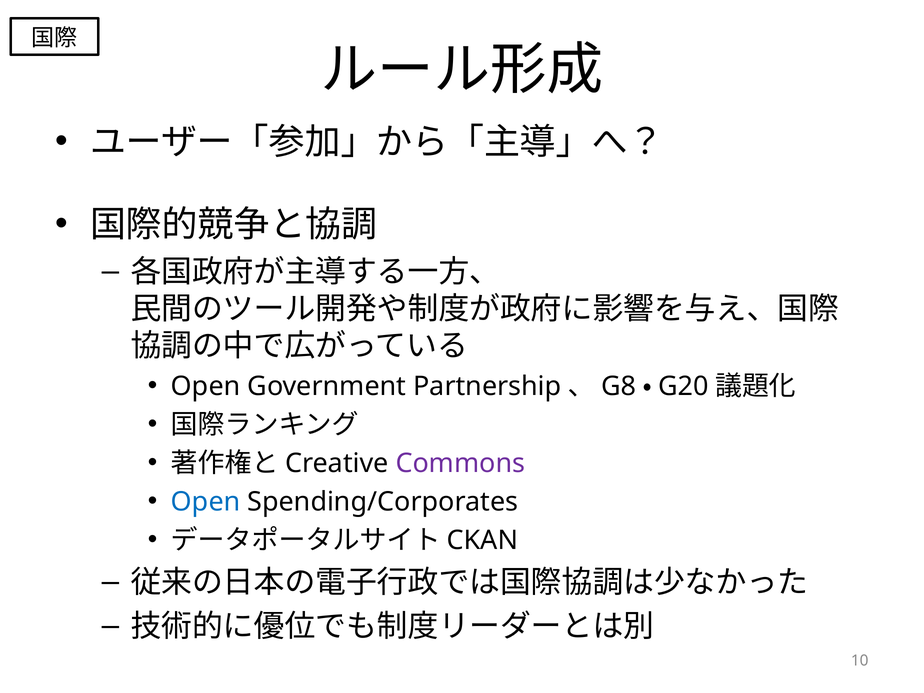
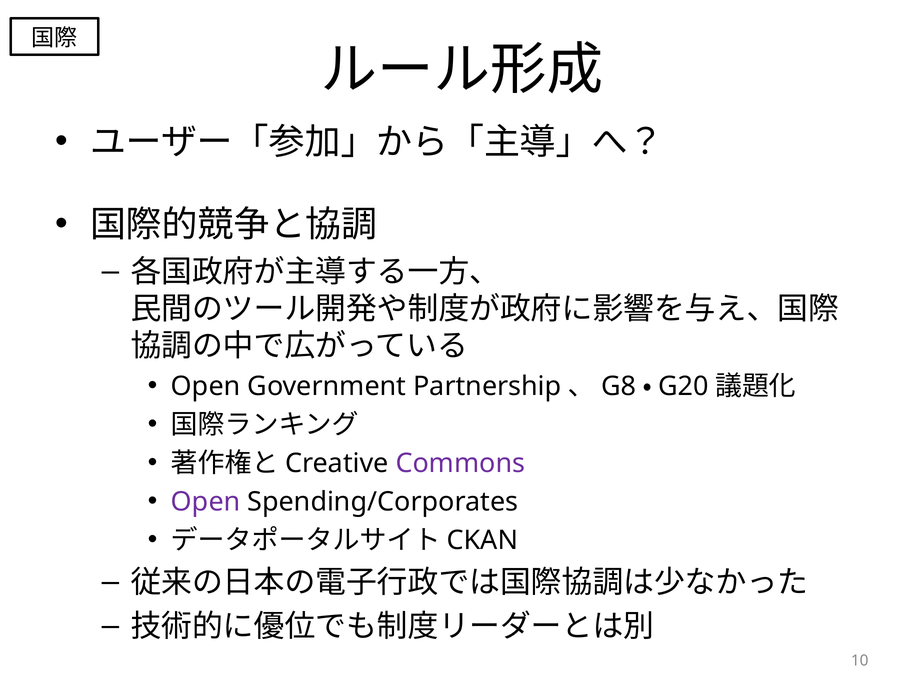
Open at (206, 502) colour: blue -> purple
